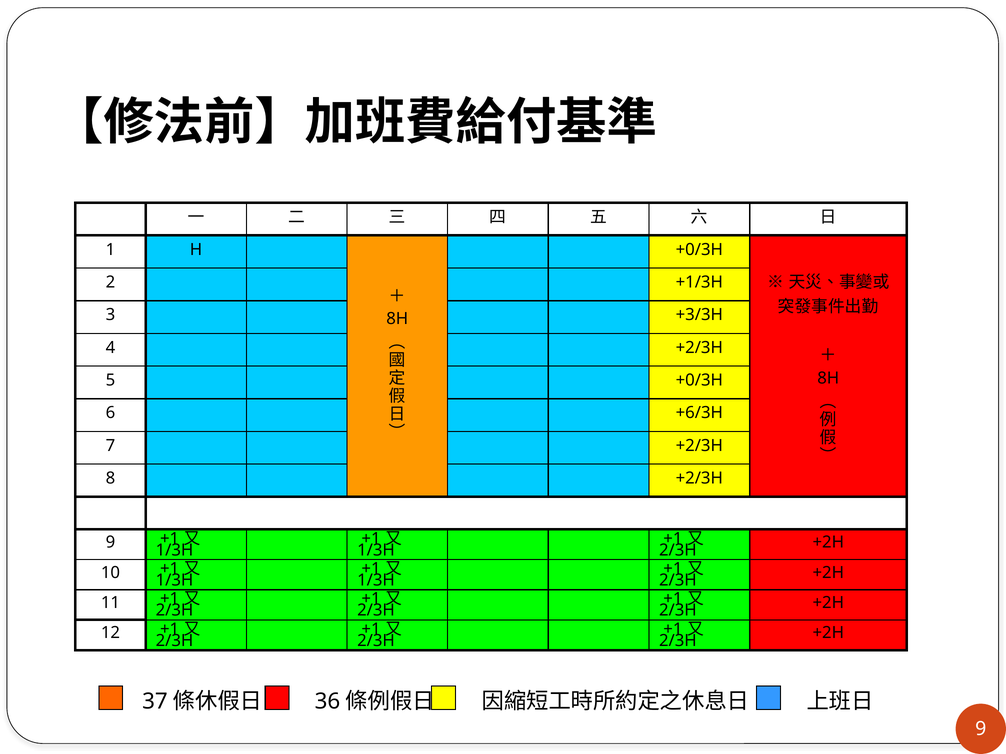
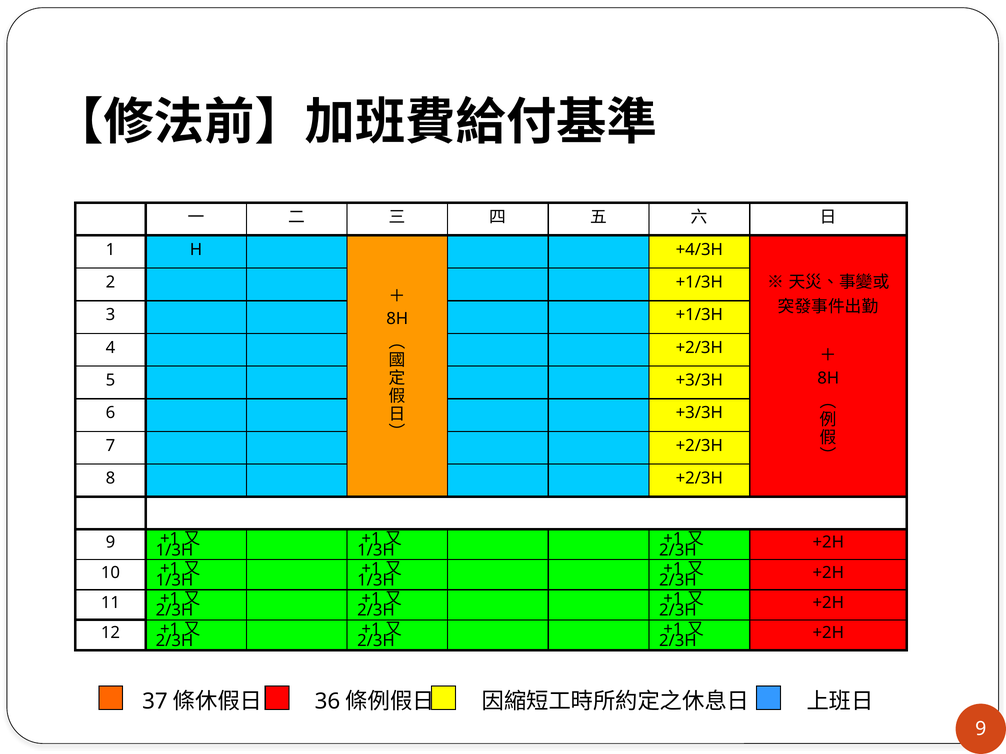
+0/3H at (699, 250): +0/3H -> +4/3H
3 +3/3H: +3/3H -> +1/3H
5 +0/3H: +0/3H -> +3/3H
6 +6/3H: +6/3H -> +3/3H
